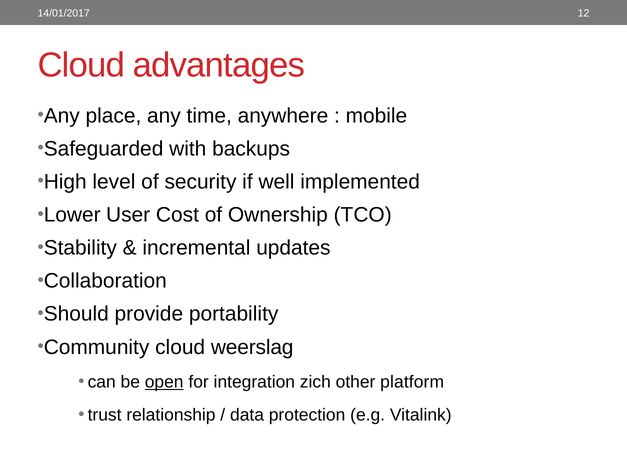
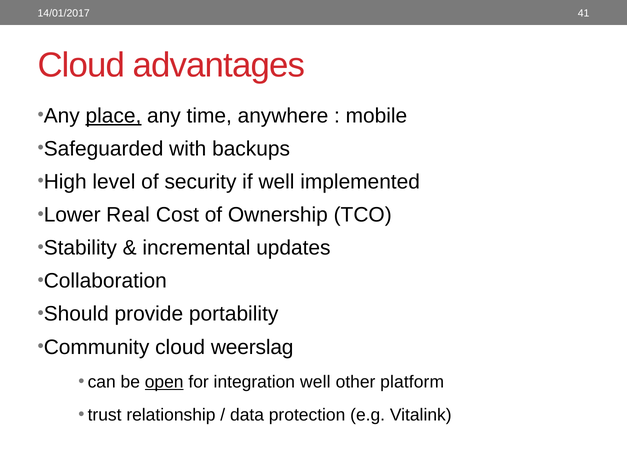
12: 12 -> 41
place underline: none -> present
User: User -> Real
integration zich: zich -> well
